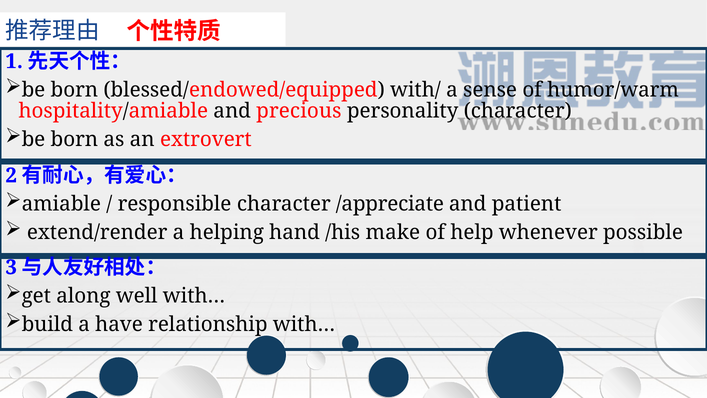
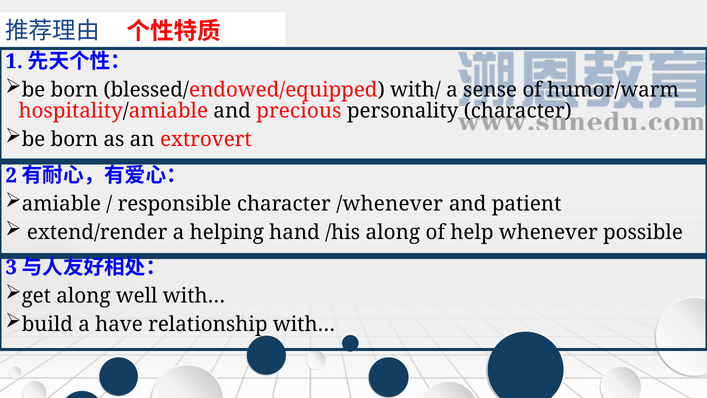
/appreciate: /appreciate -> /whenever
/his make: make -> along
